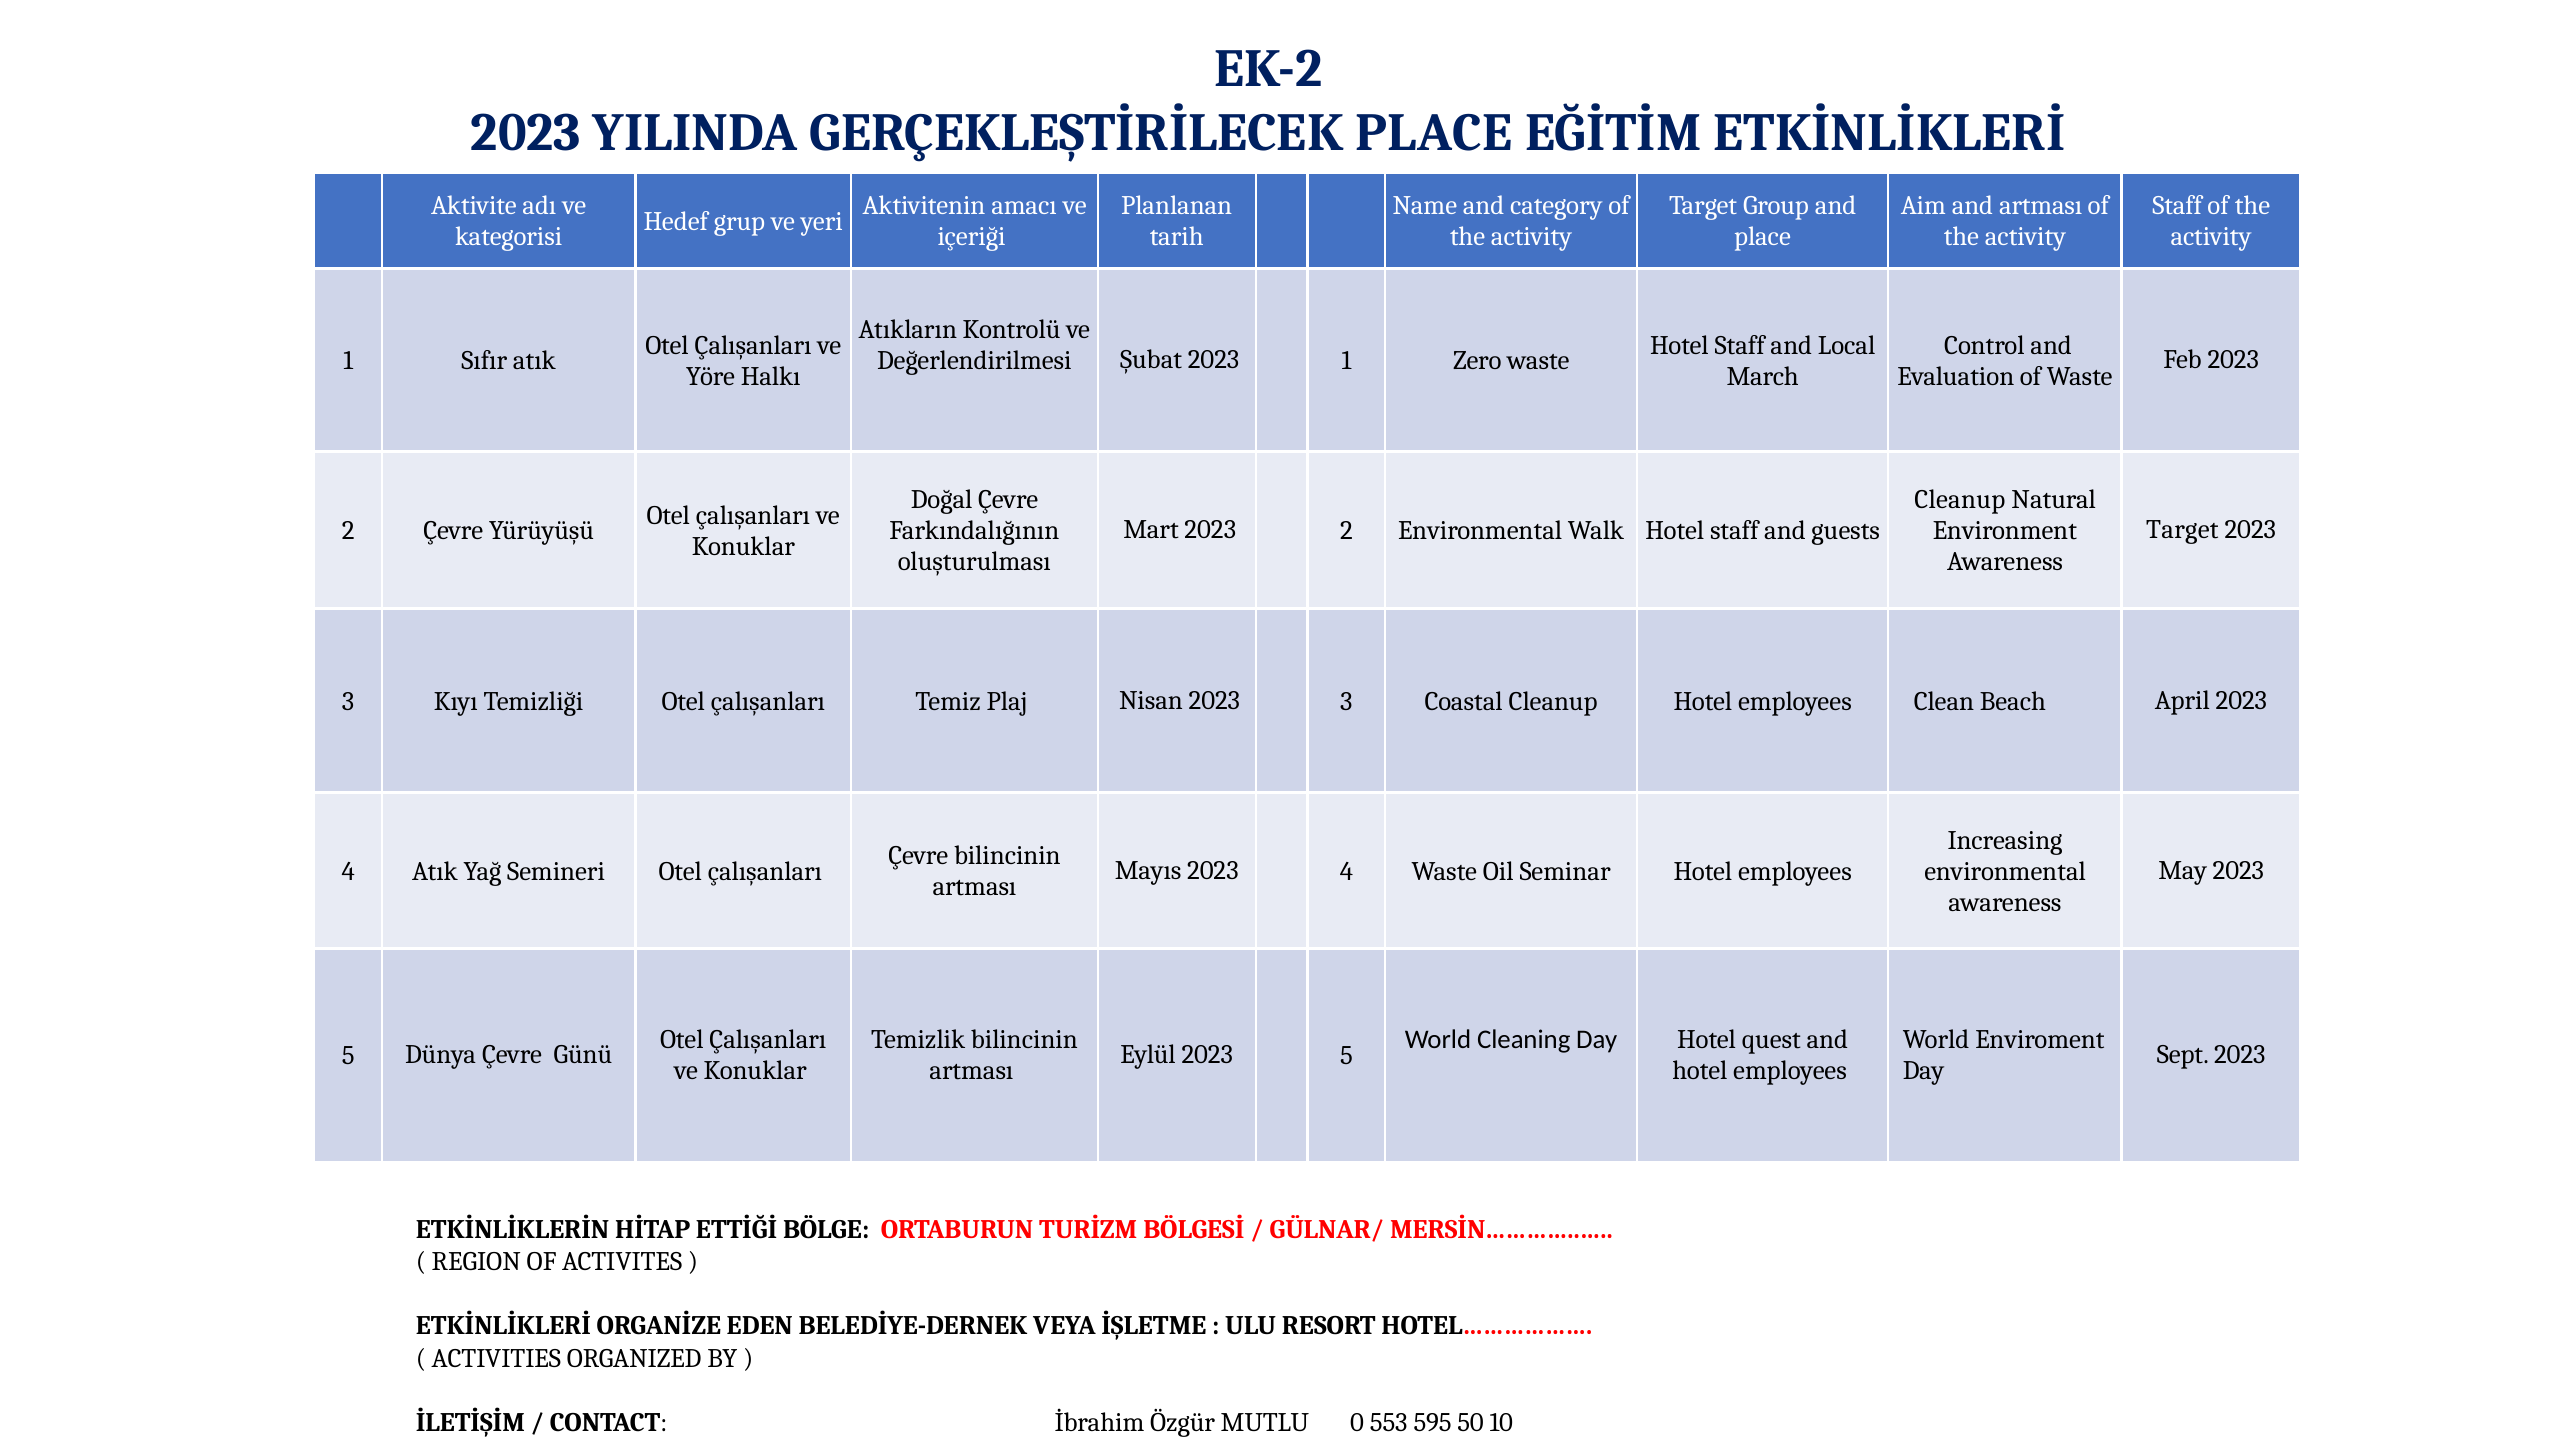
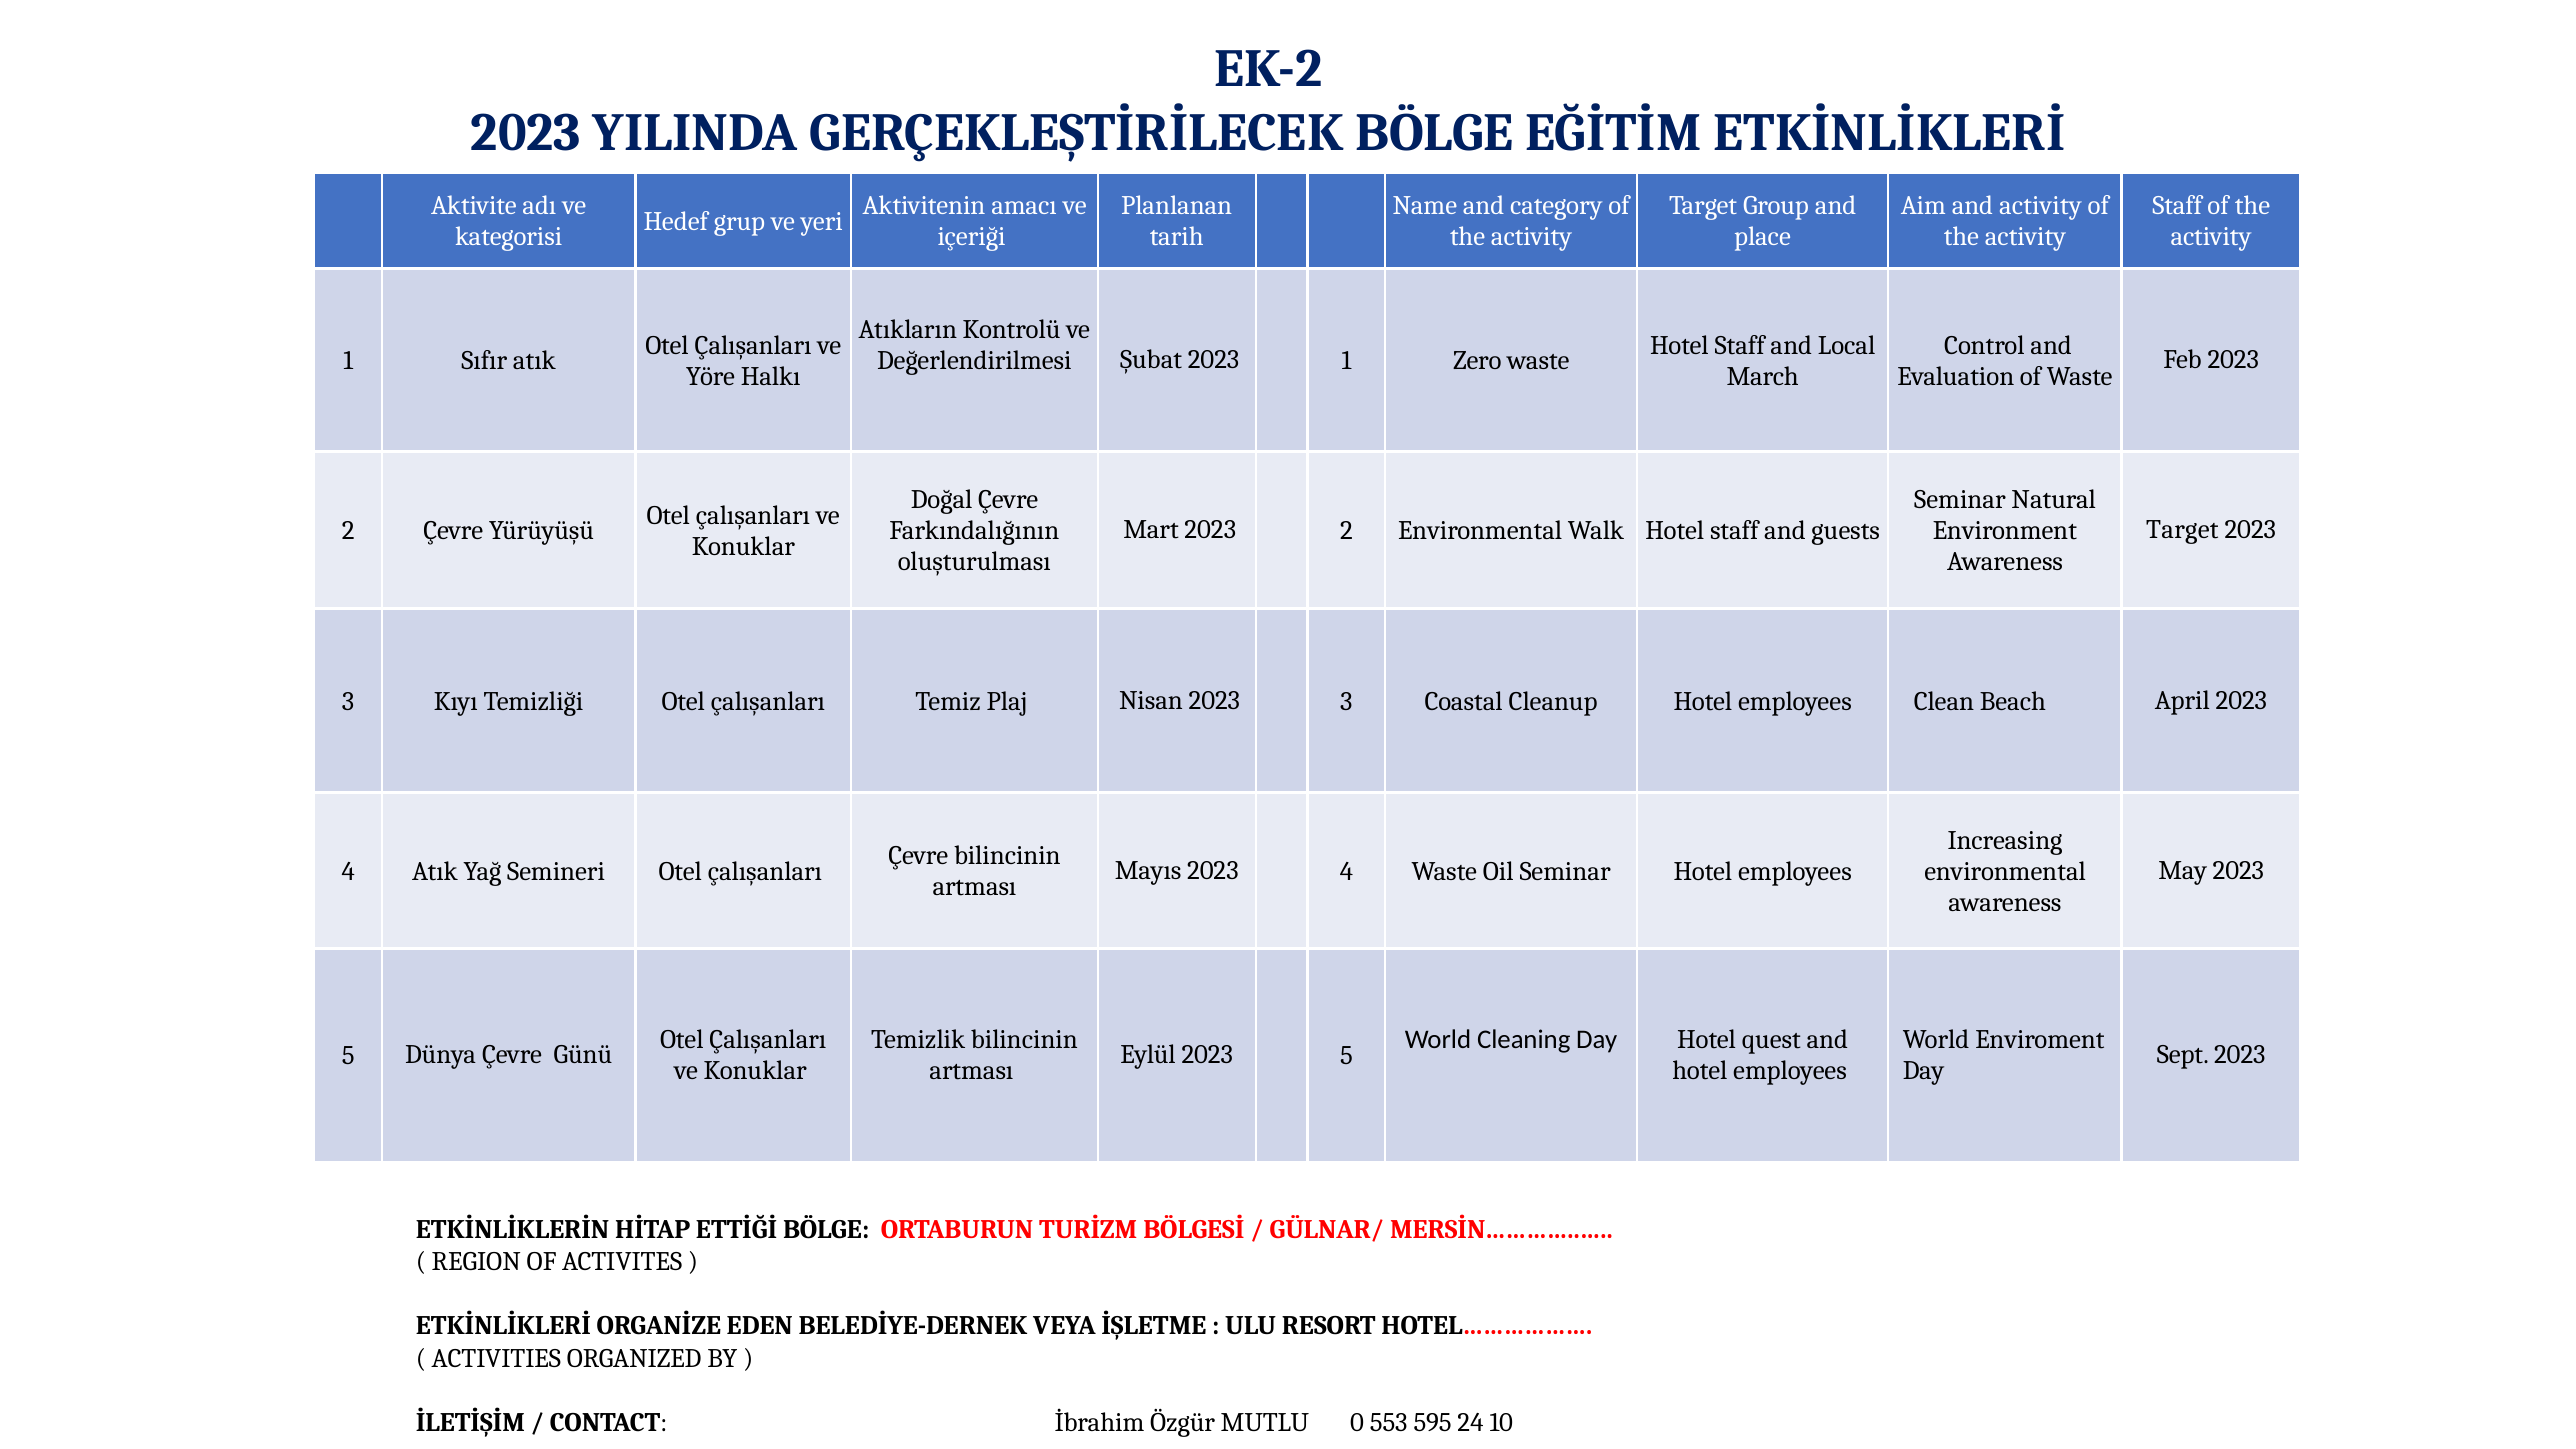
GERÇEKLEŞTİRİLECEK PLACE: PLACE -> BÖLGE
and artması: artması -> activity
Cleanup at (1960, 500): Cleanup -> Seminar
50: 50 -> 24
